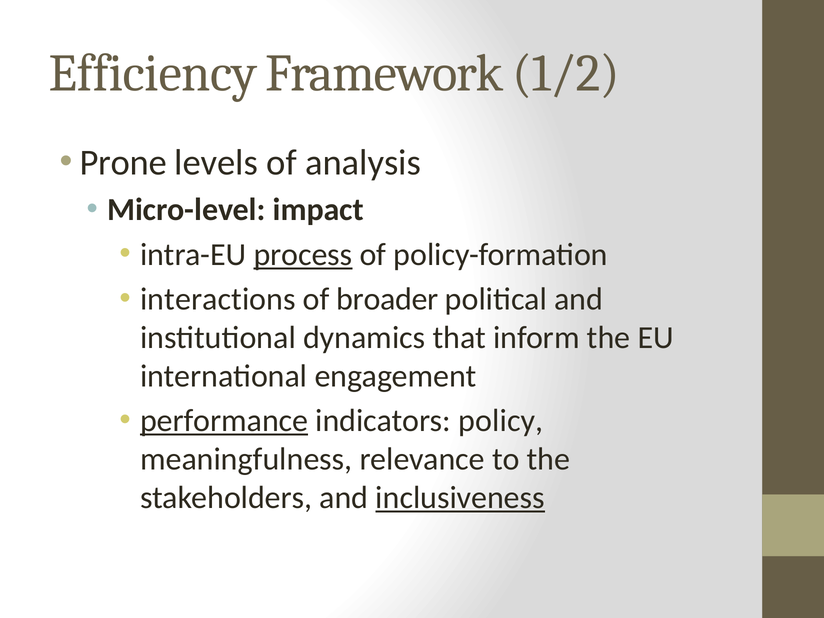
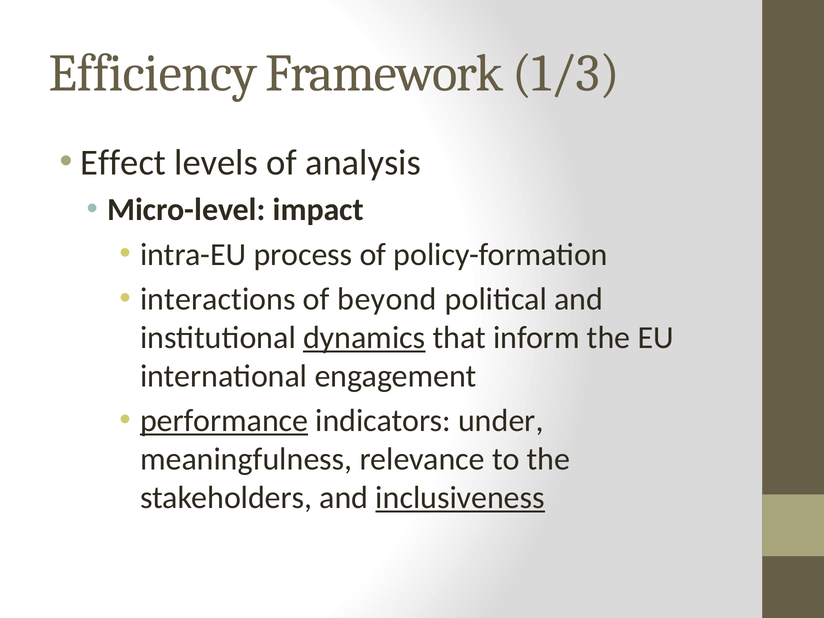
1/2: 1/2 -> 1/3
Prone: Prone -> Effect
process underline: present -> none
broader: broader -> beyond
dynamics underline: none -> present
policy: policy -> under
